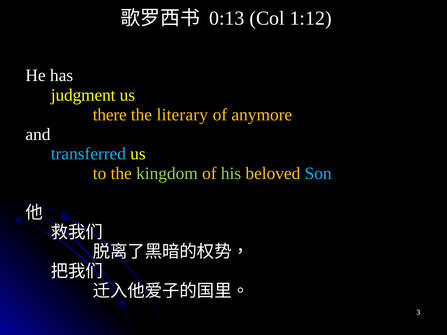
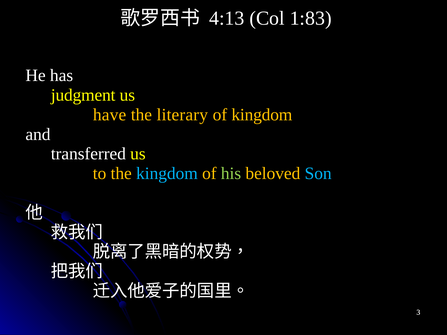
0:13: 0:13 -> 4:13
1:12: 1:12 -> 1:83
there: there -> have
of anymore: anymore -> kingdom
transferred colour: light blue -> white
kingdom at (167, 174) colour: light green -> light blue
